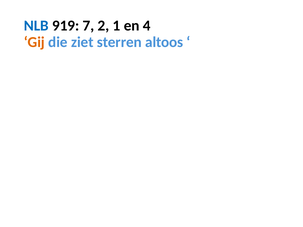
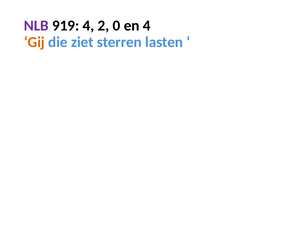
NLB colour: blue -> purple
919 7: 7 -> 4
1: 1 -> 0
altoos: altoos -> lasten
